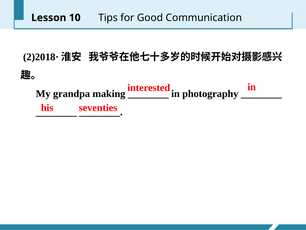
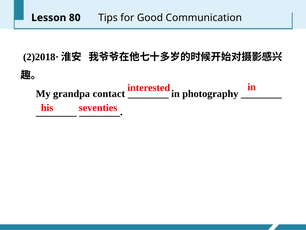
10: 10 -> 80
making: making -> contact
